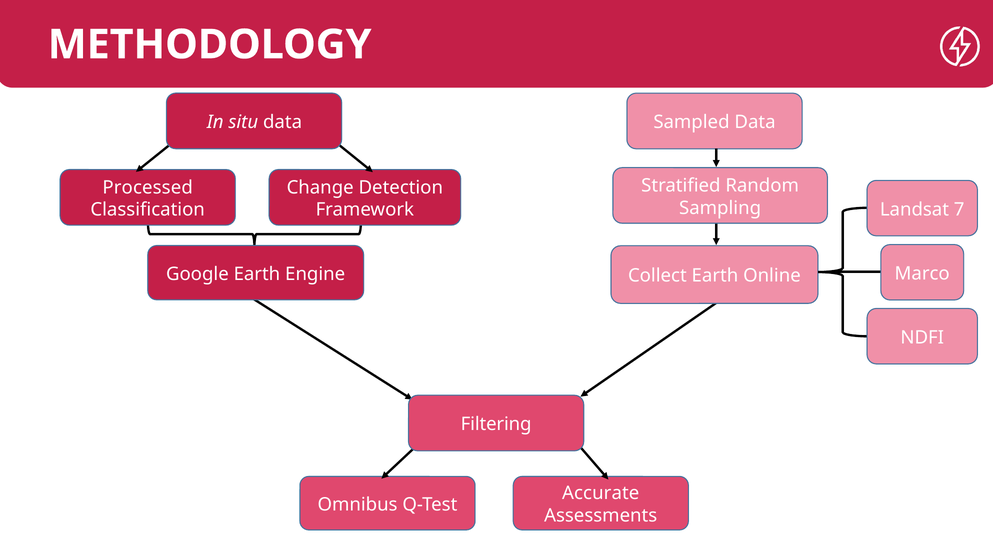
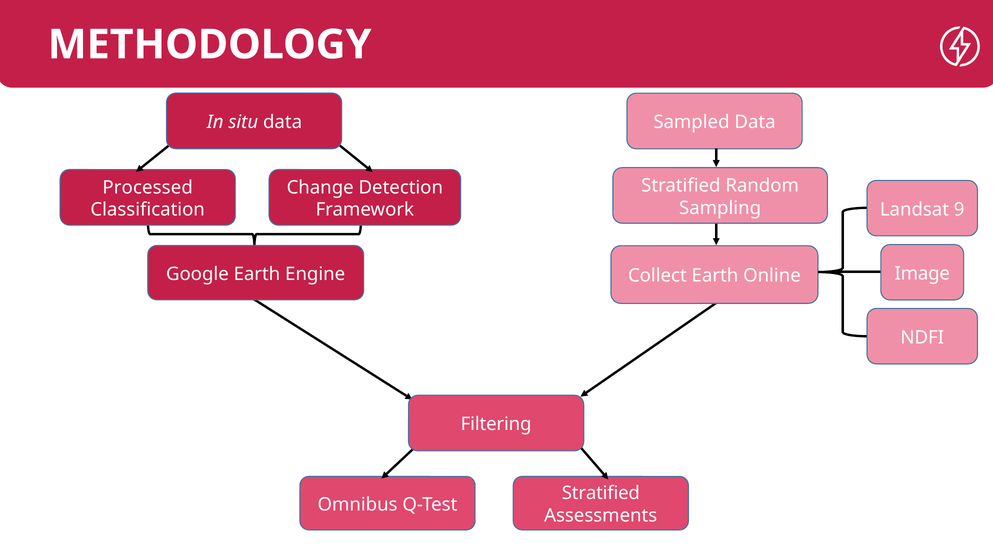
7: 7 -> 9
Marco: Marco -> Image
Accurate at (601, 494): Accurate -> Stratified
